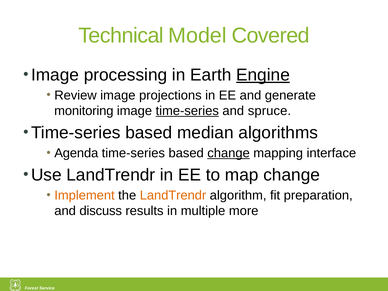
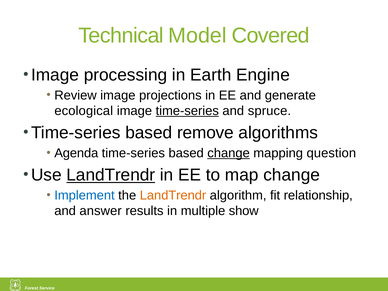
Engine underline: present -> none
monitoring: monitoring -> ecological
median: median -> remove
interface: interface -> question
LandTrendr at (111, 175) underline: none -> present
Implement colour: orange -> blue
preparation: preparation -> relationship
discuss: discuss -> answer
more: more -> show
